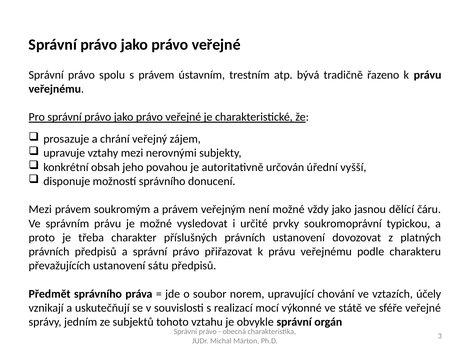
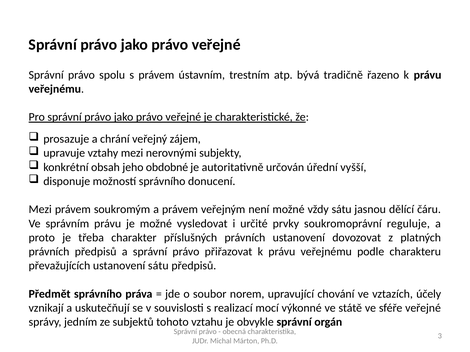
povahou: povahou -> obdobné
vždy jako: jako -> sátu
typickou: typickou -> reguluje
